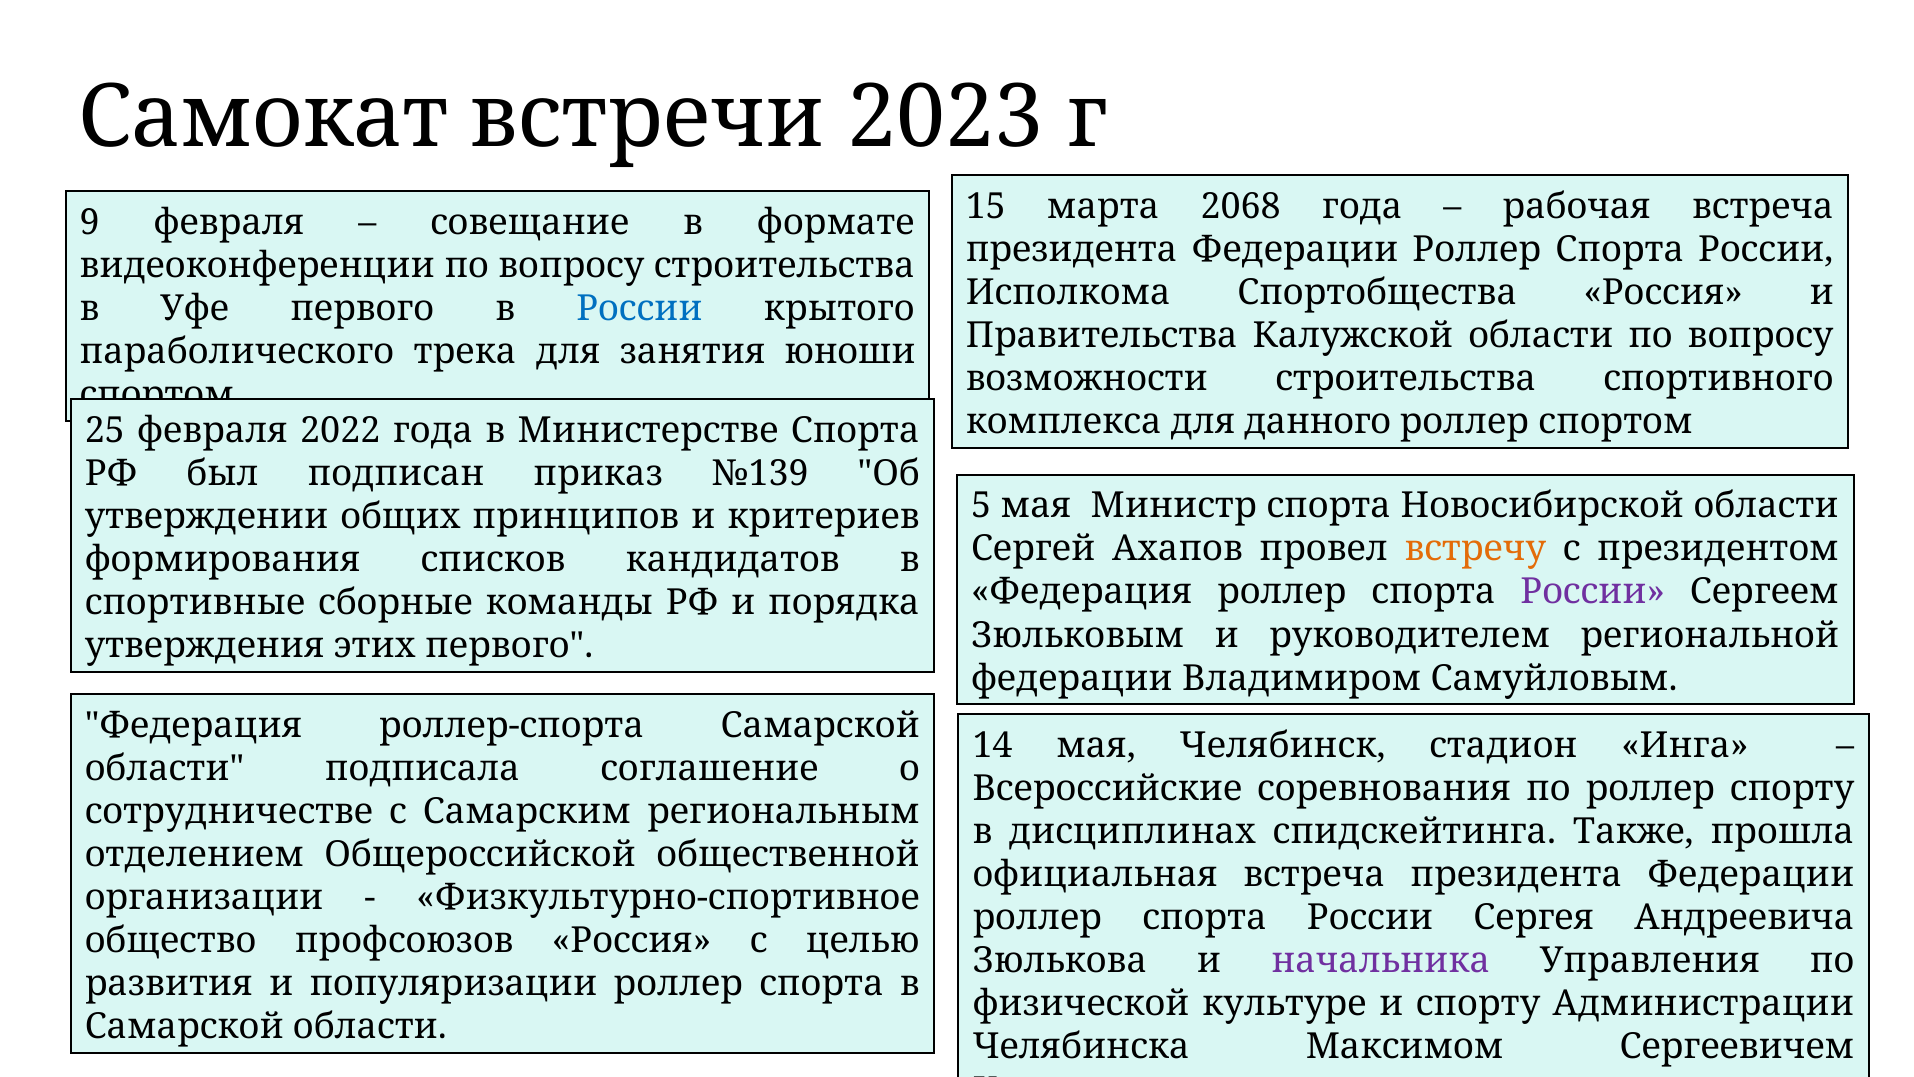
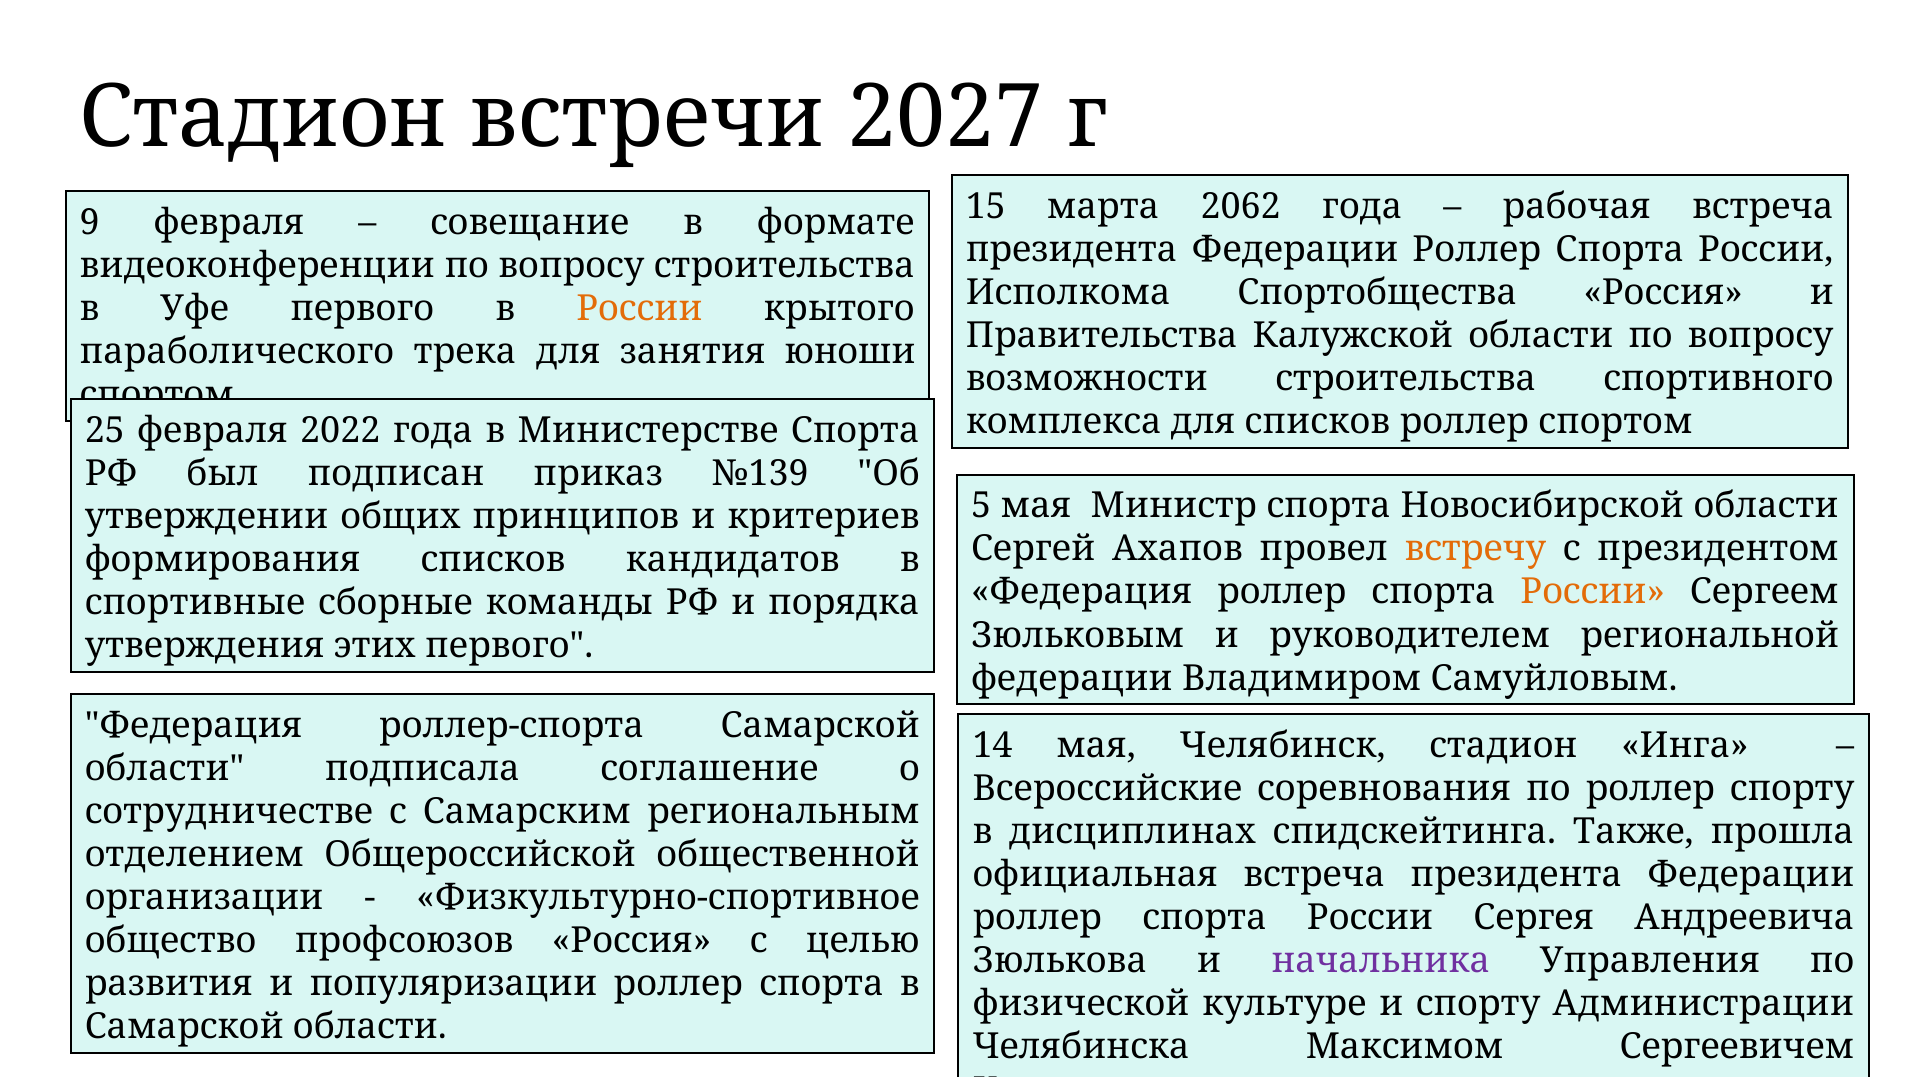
Самокат at (264, 118): Самокат -> Стадион
2023: 2023 -> 2027
2068: 2068 -> 2062
России at (639, 308) colour: blue -> orange
для данного: данного -> списков
России at (1593, 592) colour: purple -> orange
